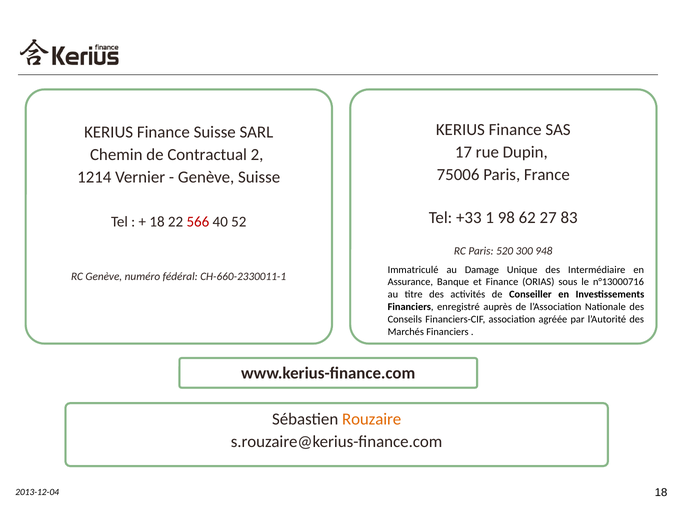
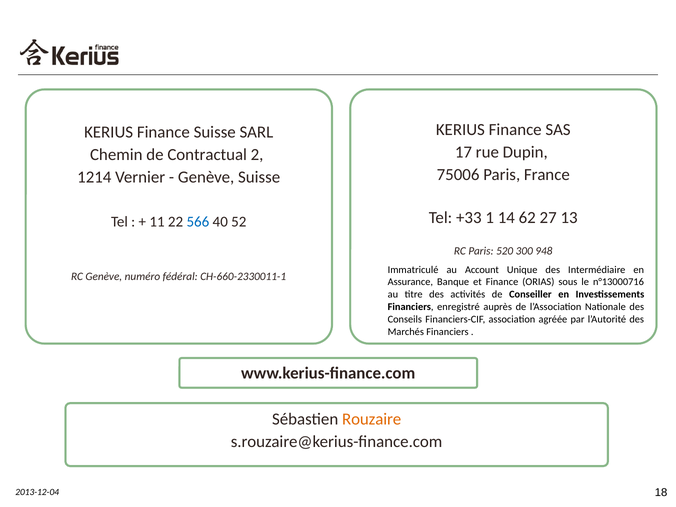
98: 98 -> 14
83: 83 -> 13
18 at (157, 222): 18 -> 11
566 colour: red -> blue
Damage: Damage -> Account
